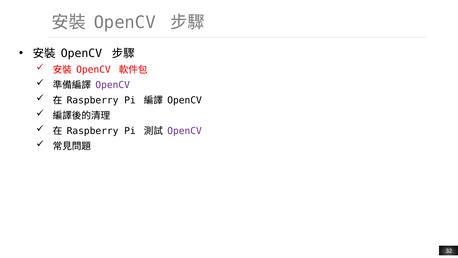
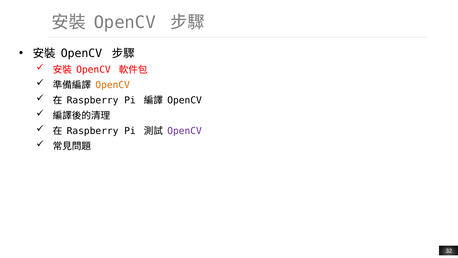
OpenCV at (113, 85) colour: purple -> orange
